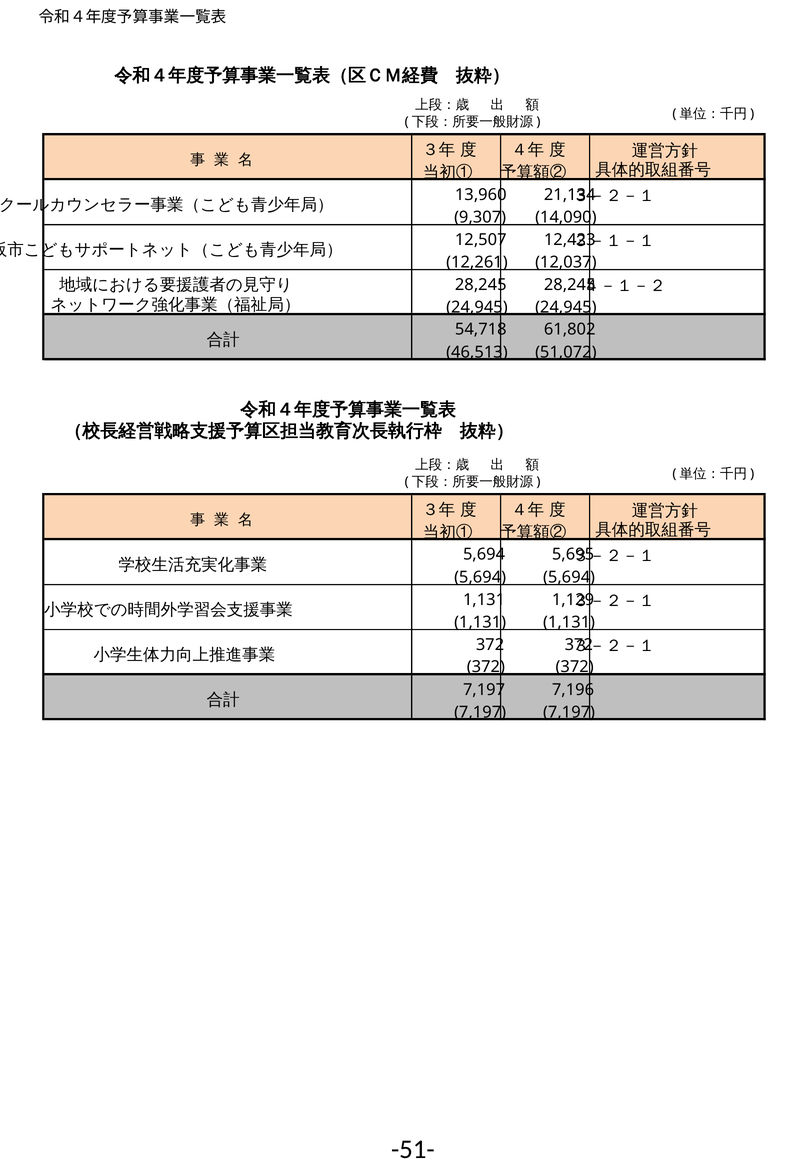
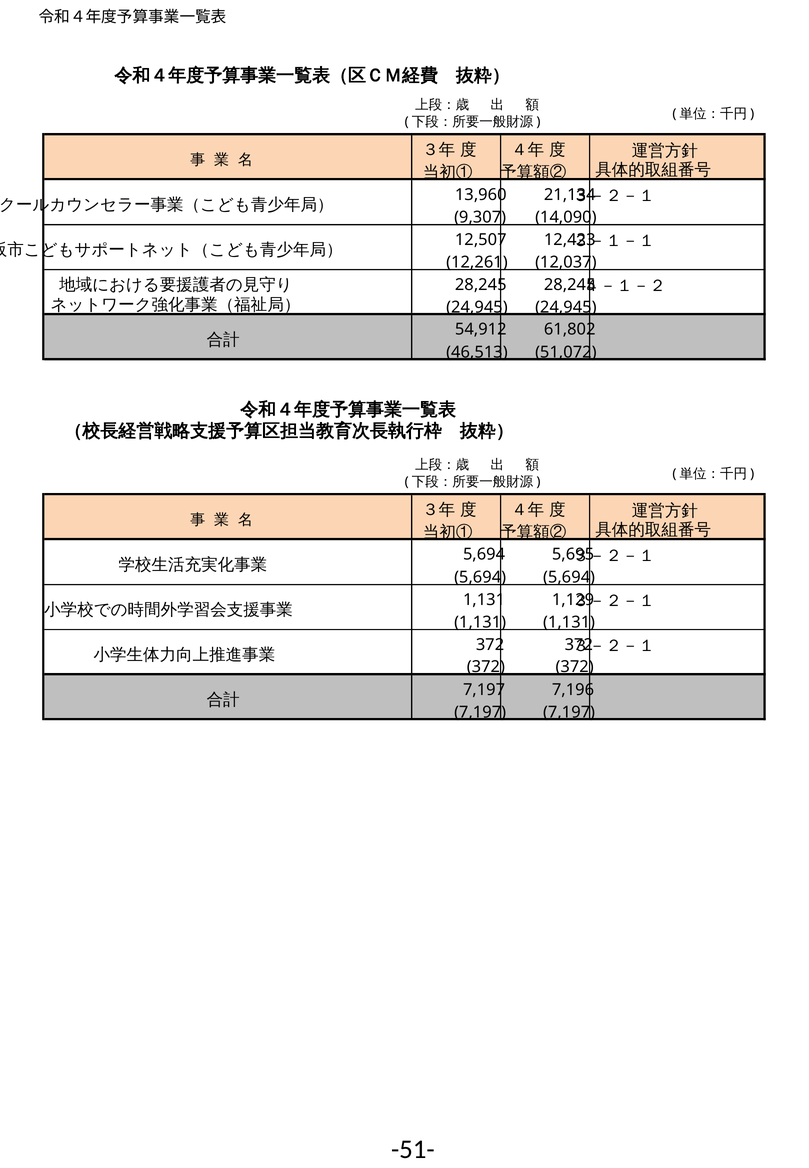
54,718: 54,718 -> 54,912
